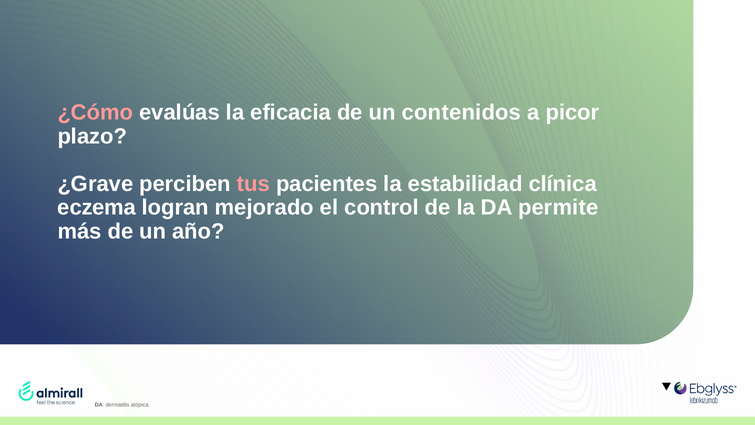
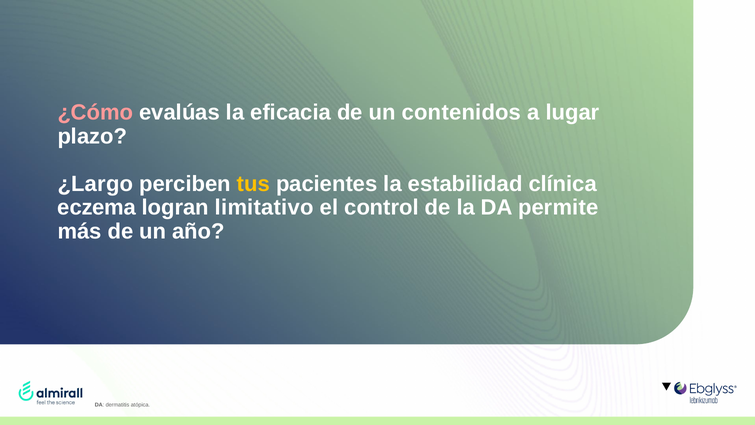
picor: picor -> lugar
¿Grave: ¿Grave -> ¿Largo
tus colour: pink -> yellow
mejorado: mejorado -> limitativo
